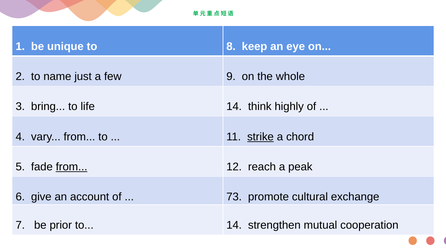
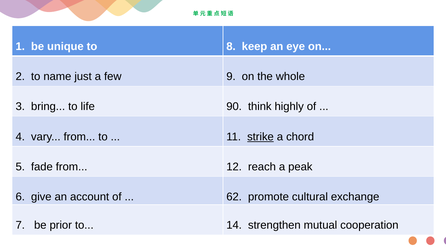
life 14: 14 -> 90
from at (72, 167) underline: present -> none
73: 73 -> 62
